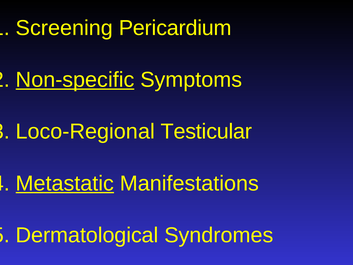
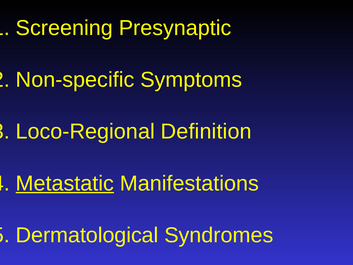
Pericardium: Pericardium -> Presynaptic
Non-specific underline: present -> none
Testicular: Testicular -> Definition
